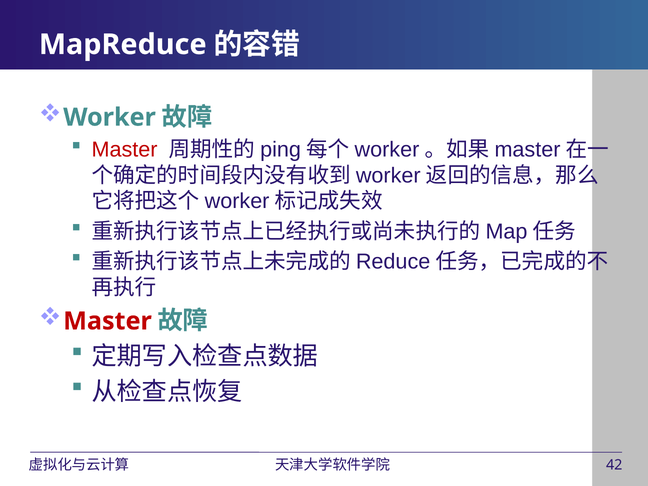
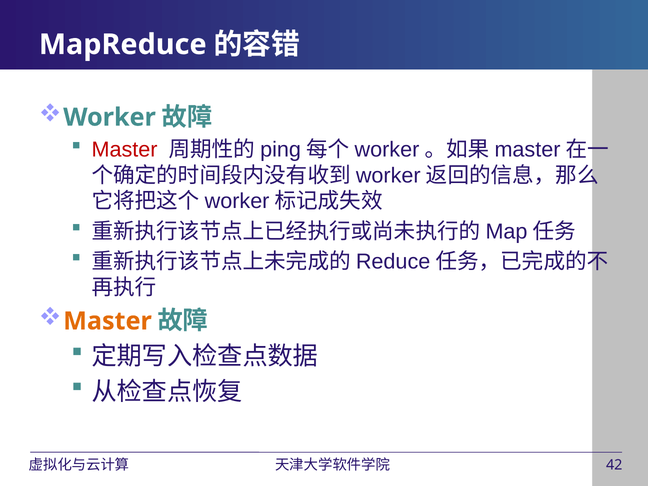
Master at (107, 321) colour: red -> orange
